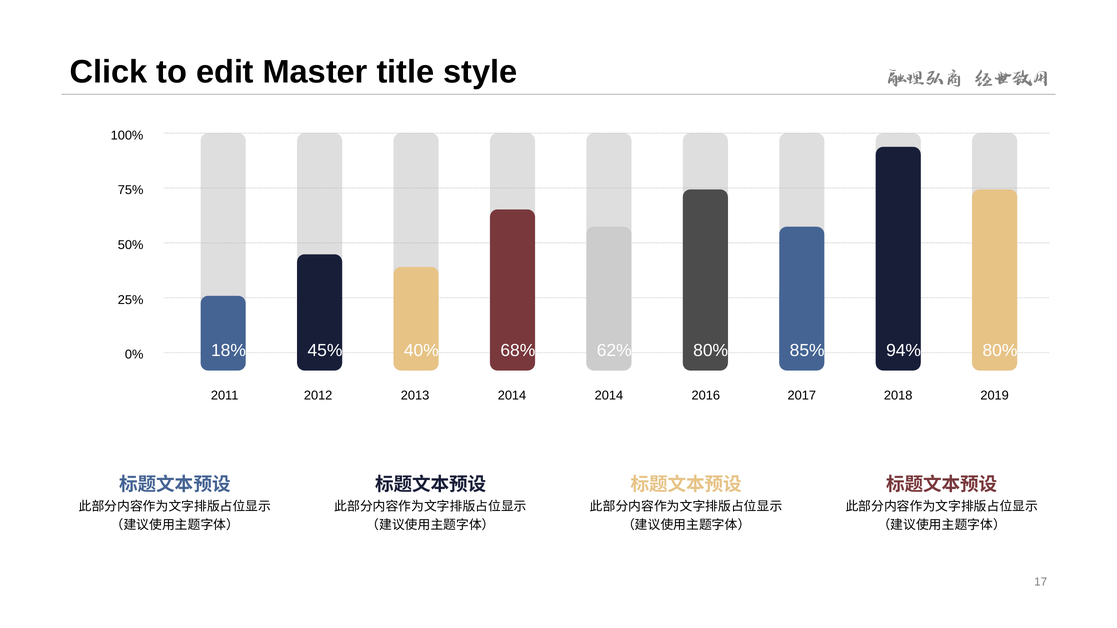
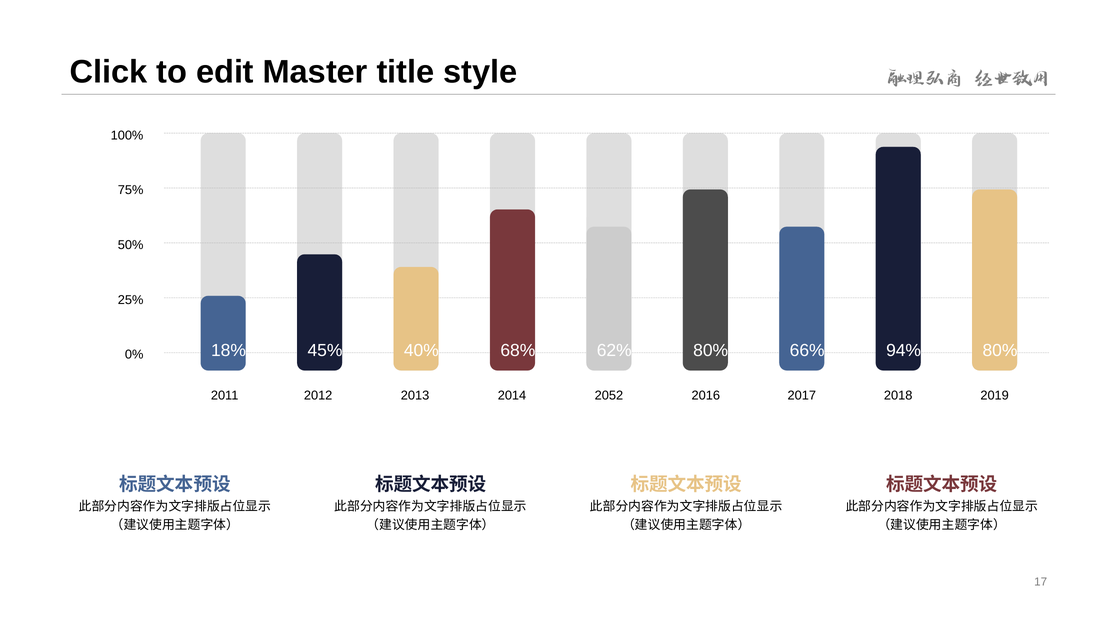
85%: 85% -> 66%
2014 at (609, 396): 2014 -> 2052
